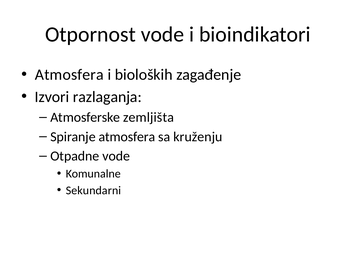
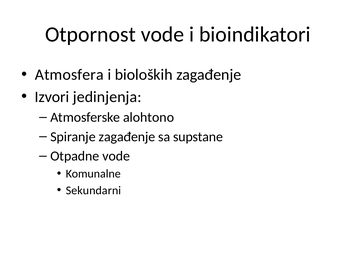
razlaganja: razlaganja -> jedinjenja
zemljišta: zemljišta -> alohtono
Spiranje atmosfera: atmosfera -> zagađenje
kruženju: kruženju -> supstane
